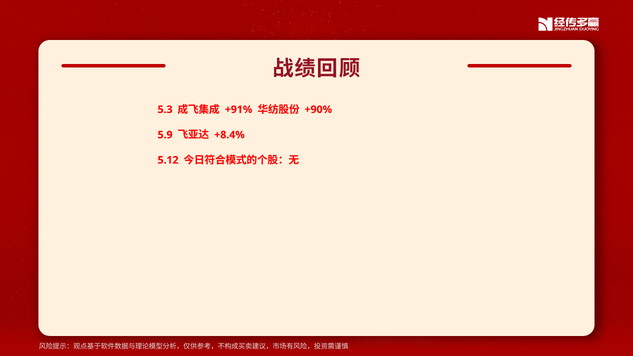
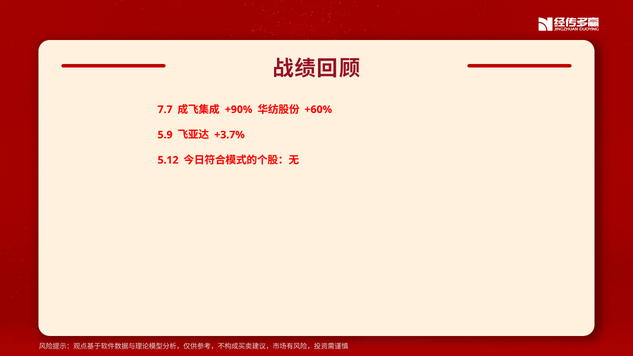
5.3: 5.3 -> 7.7
+91%: +91% -> +90%
+90%: +90% -> +60%
+8.4%: +8.4% -> +3.7%
